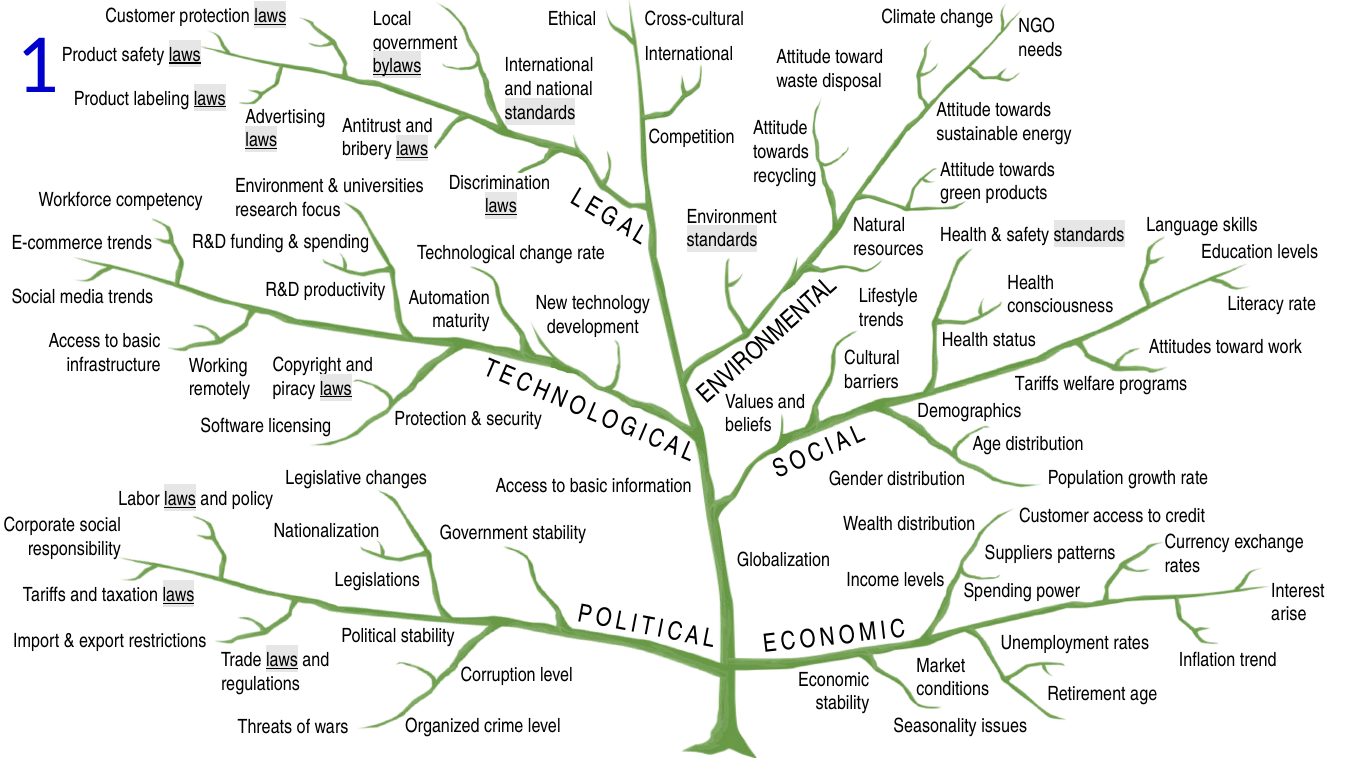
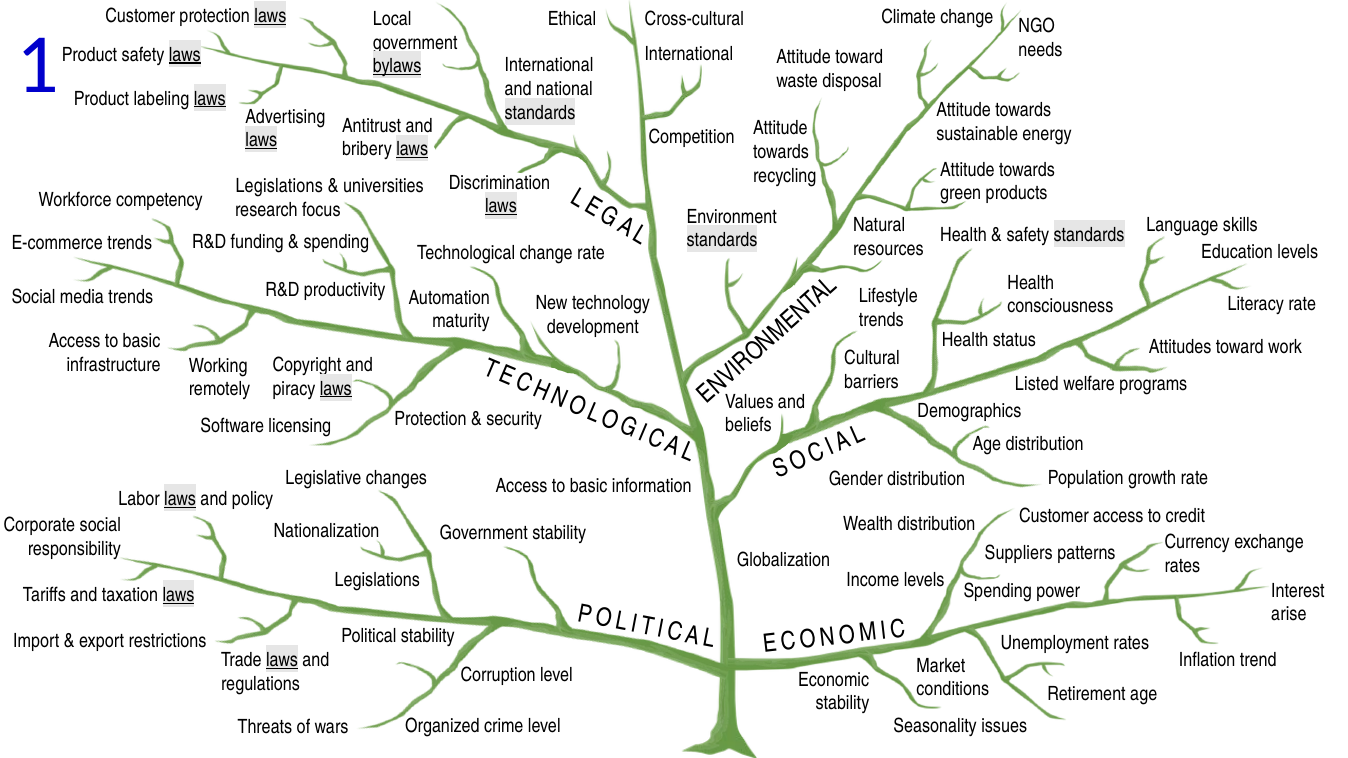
Environment at (279, 186): Environment -> Legislations
Tariffs at (1037, 384): Tariffs -> Listed
